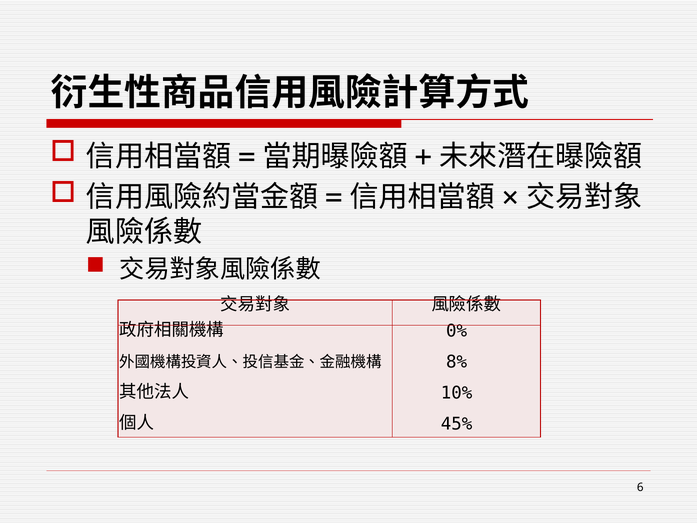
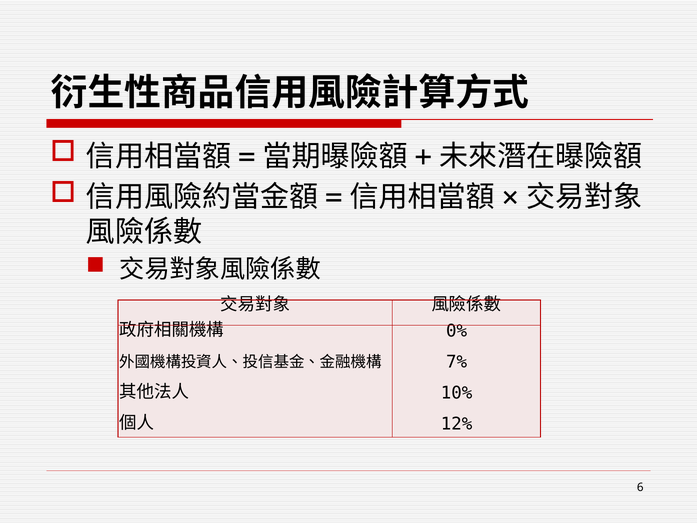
8%: 8% -> 7%
45%: 45% -> 12%
